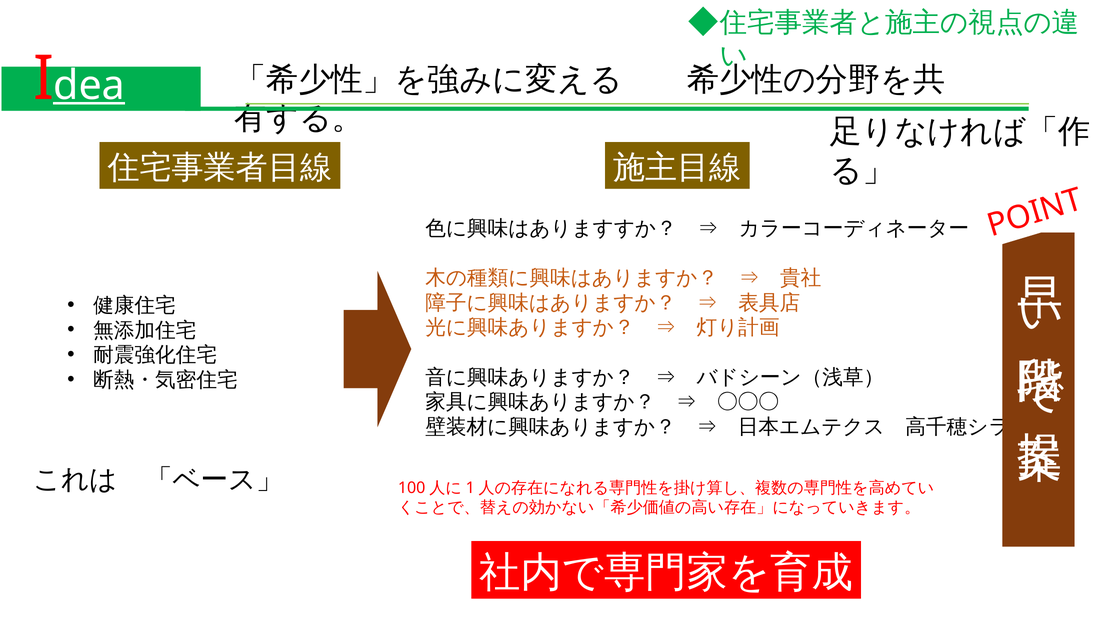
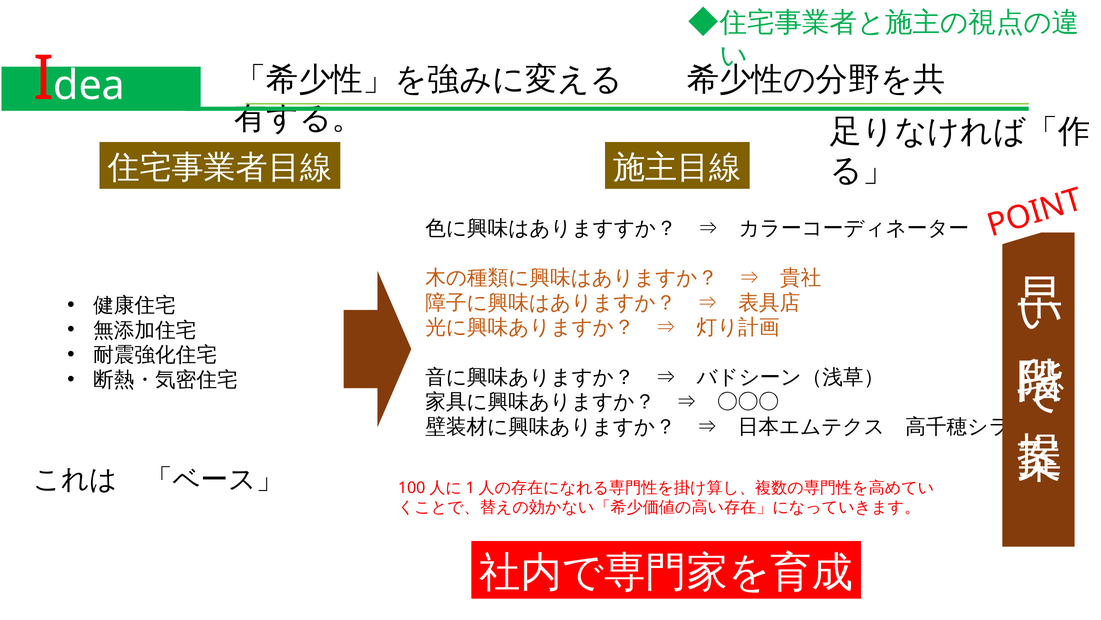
dea underline: present -> none
